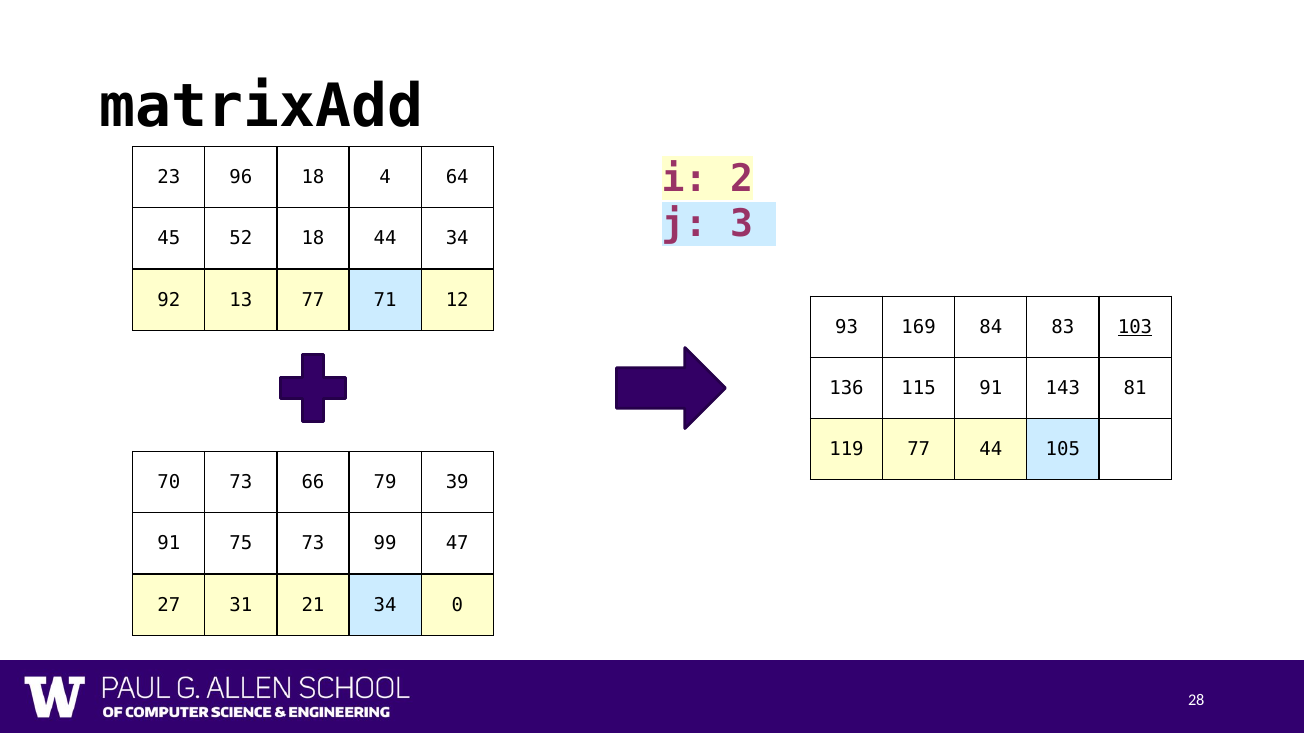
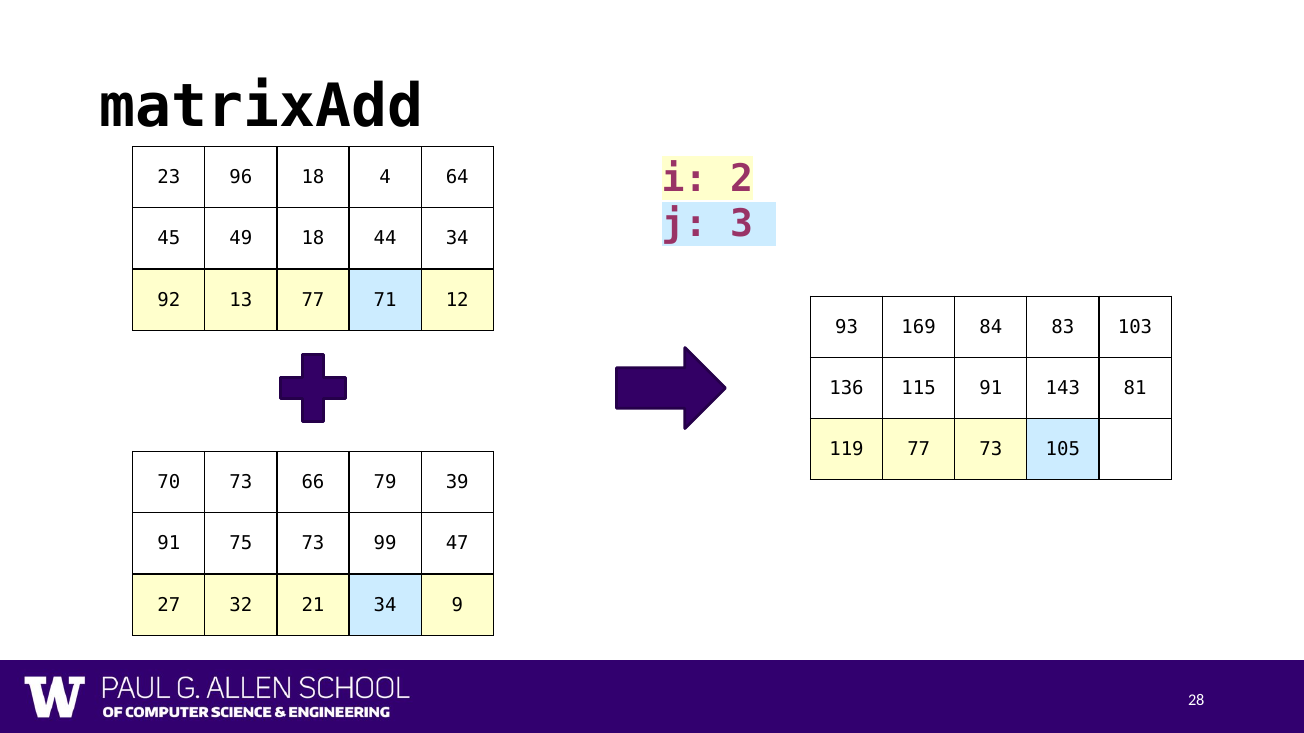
52: 52 -> 49
103 underline: present -> none
77 44: 44 -> 73
31: 31 -> 32
0: 0 -> 9
